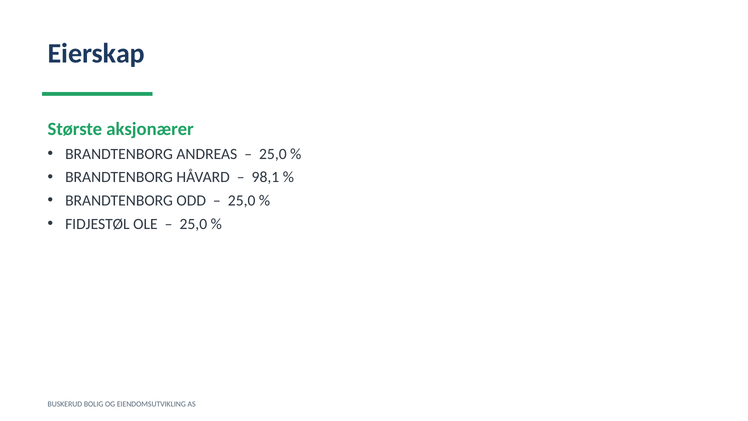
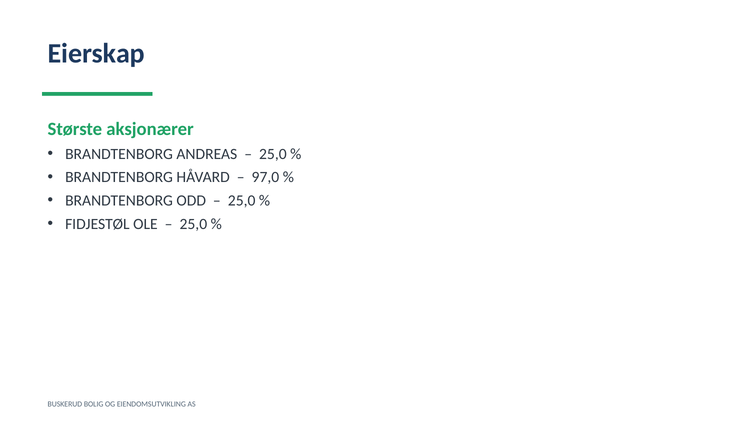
98,1: 98,1 -> 97,0
